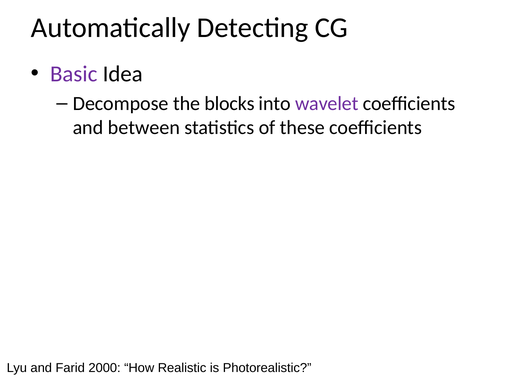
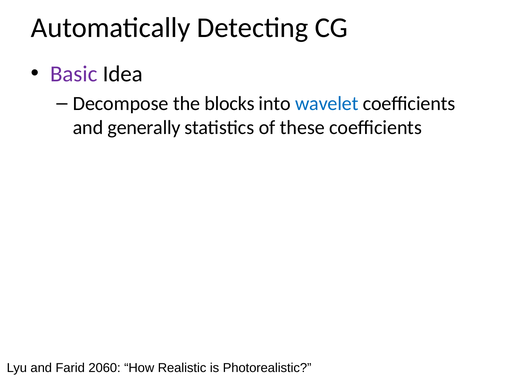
wavelet colour: purple -> blue
between: between -> generally
2000: 2000 -> 2060
